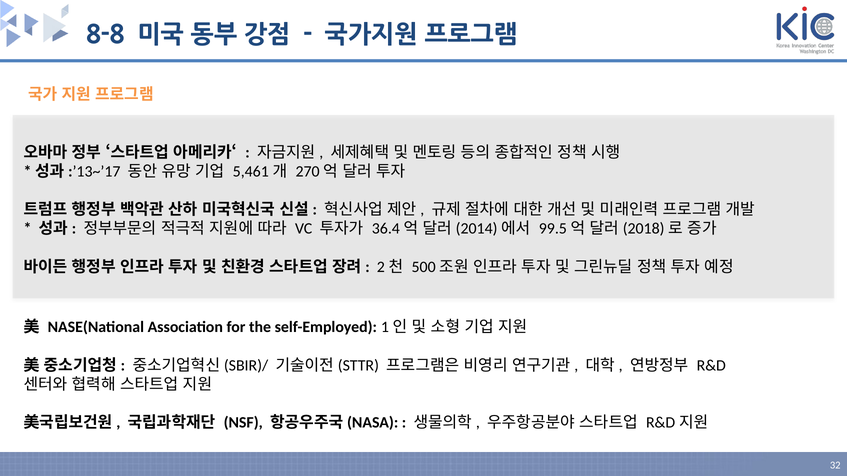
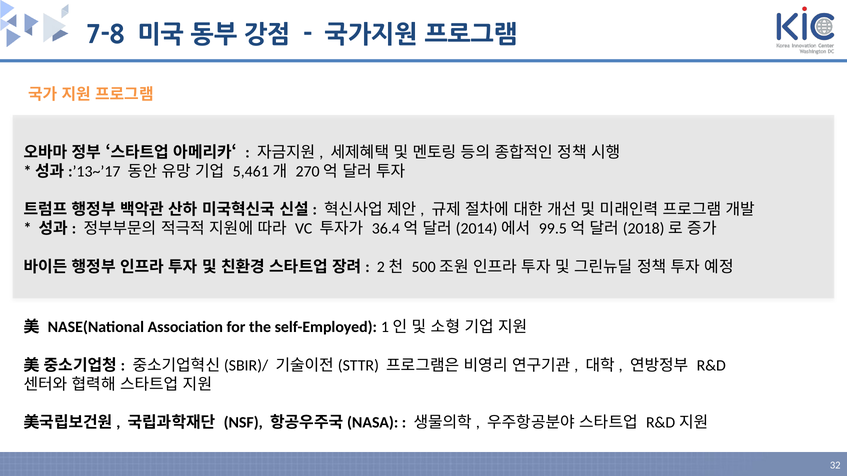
8-8: 8-8 -> 7-8
